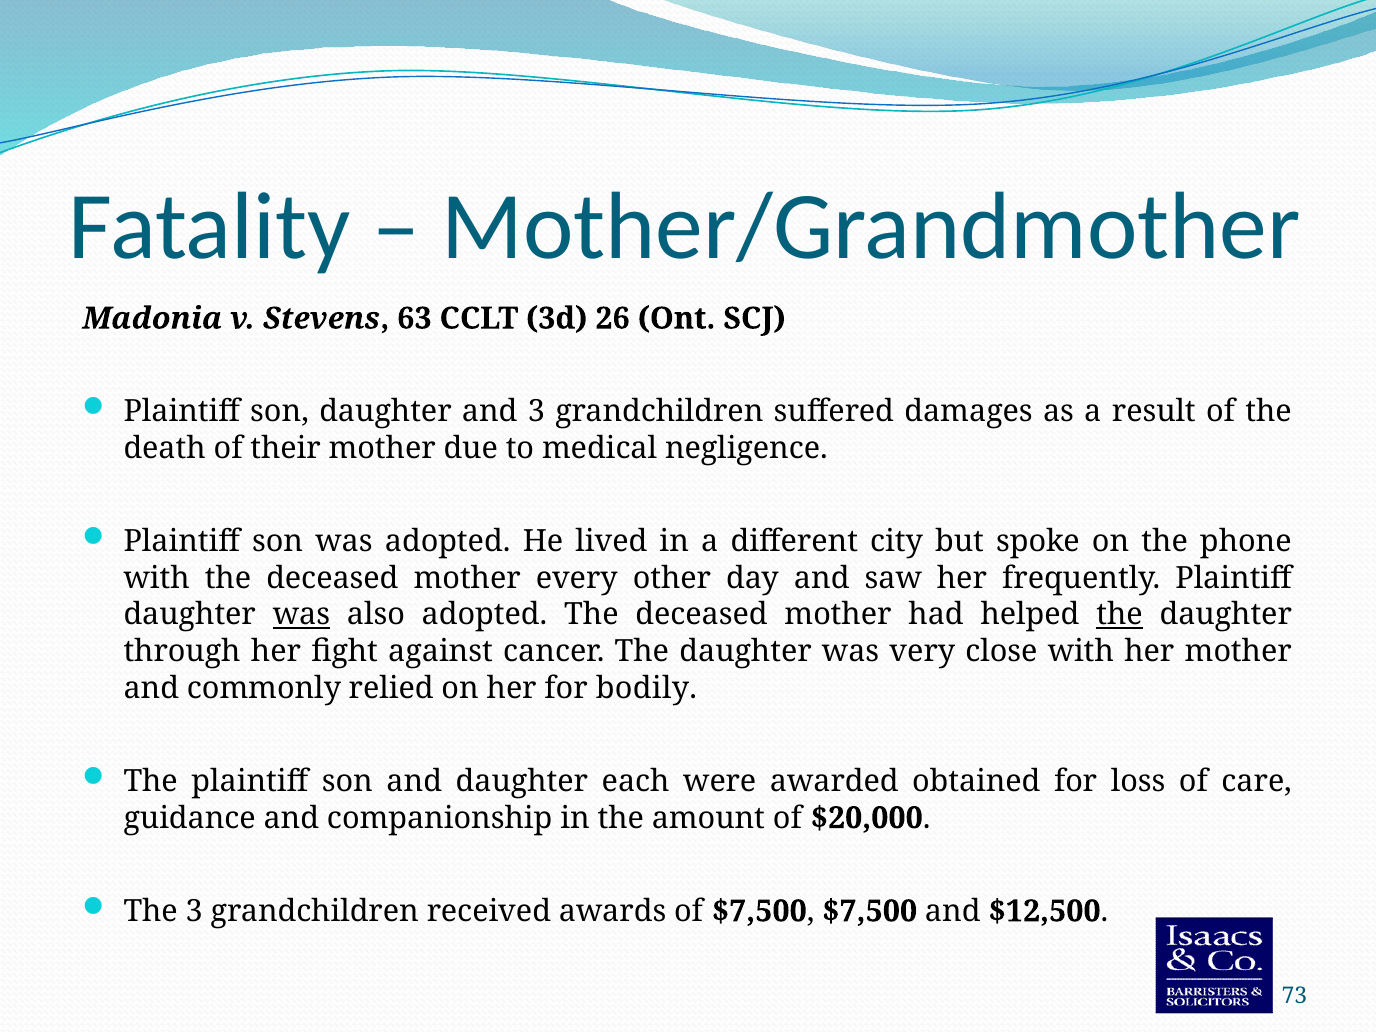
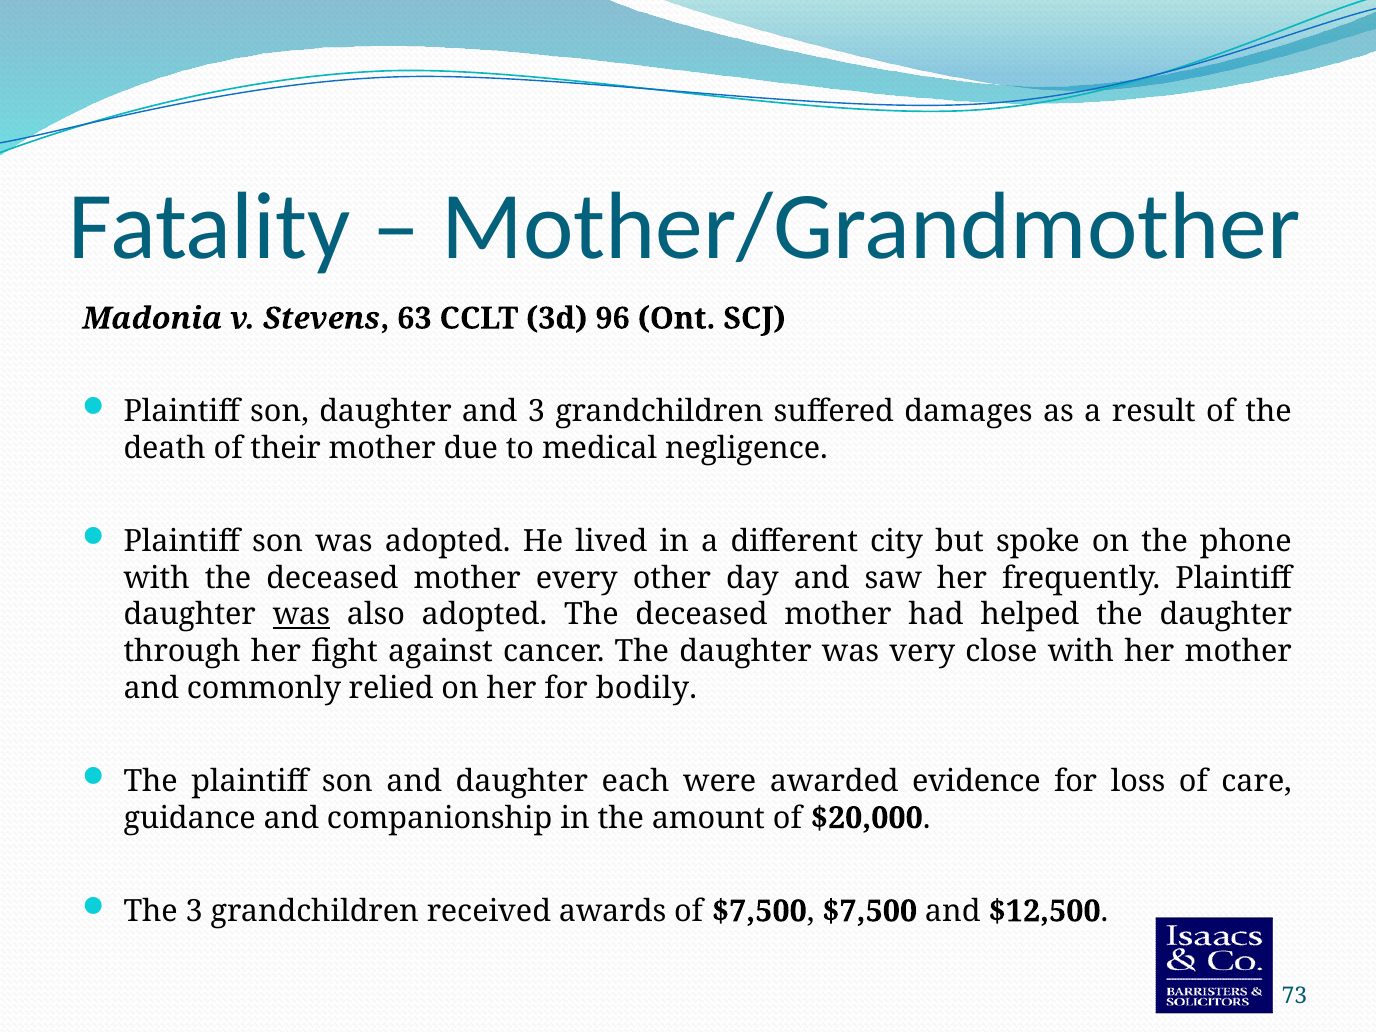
26: 26 -> 96
the at (1120, 615) underline: present -> none
obtained: obtained -> evidence
